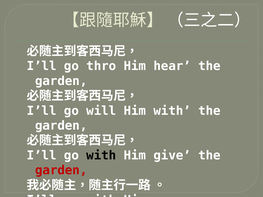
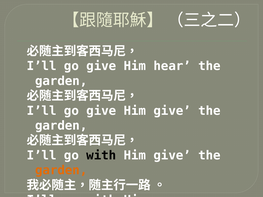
thro at (101, 66): thro -> give
will at (101, 111): will -> give
with at (172, 111): with -> give
garden at (61, 170) colour: red -> orange
